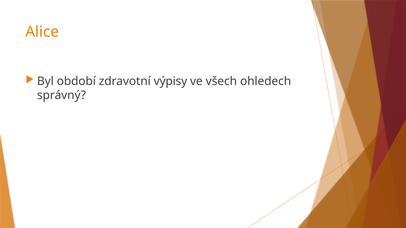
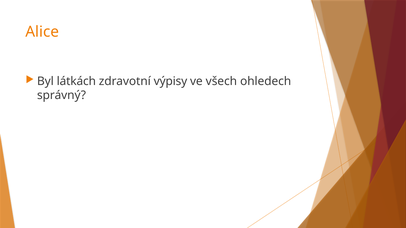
období: období -> látkách
